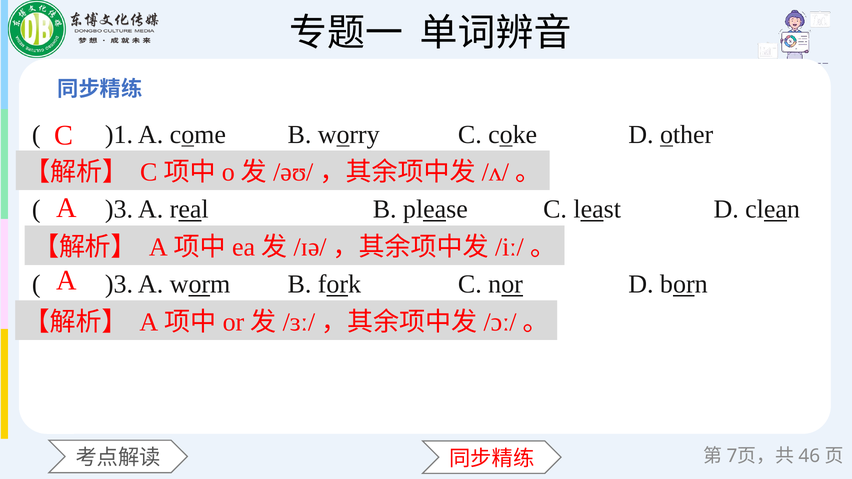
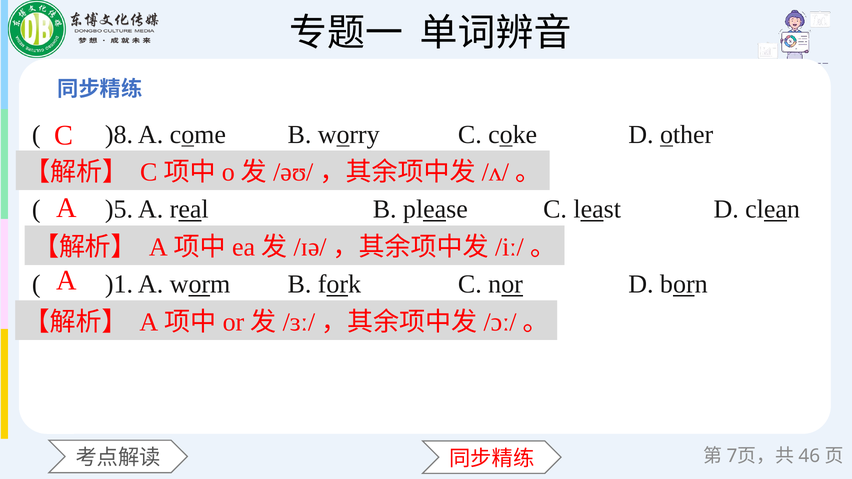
)1: )1 -> )8
)3 at (119, 210): )3 -> )5
)3 at (119, 284): )3 -> )1
